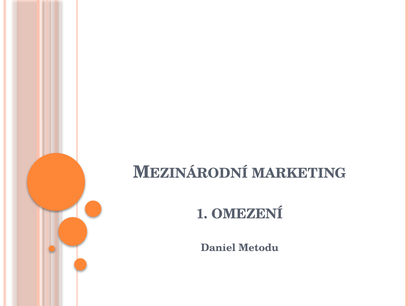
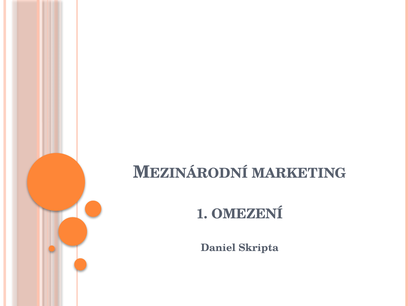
Metodu: Metodu -> Skripta
